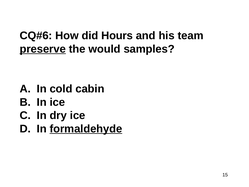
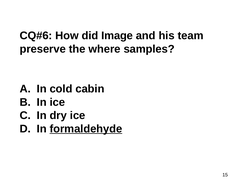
Hours: Hours -> Image
preserve underline: present -> none
would: would -> where
